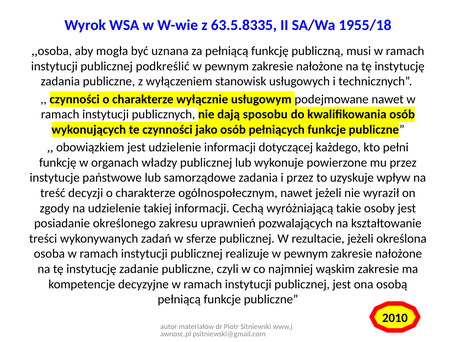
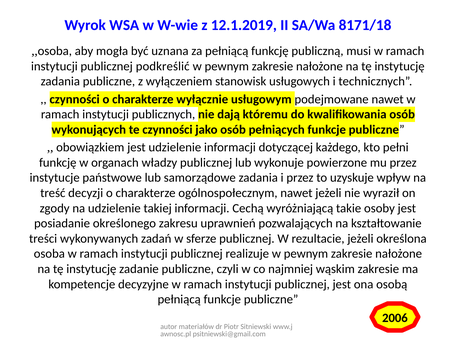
63.5.8335: 63.5.8335 -> 12.1.2019
1955/18: 1955/18 -> 8171/18
sposobu: sposobu -> któremu
2010: 2010 -> 2006
